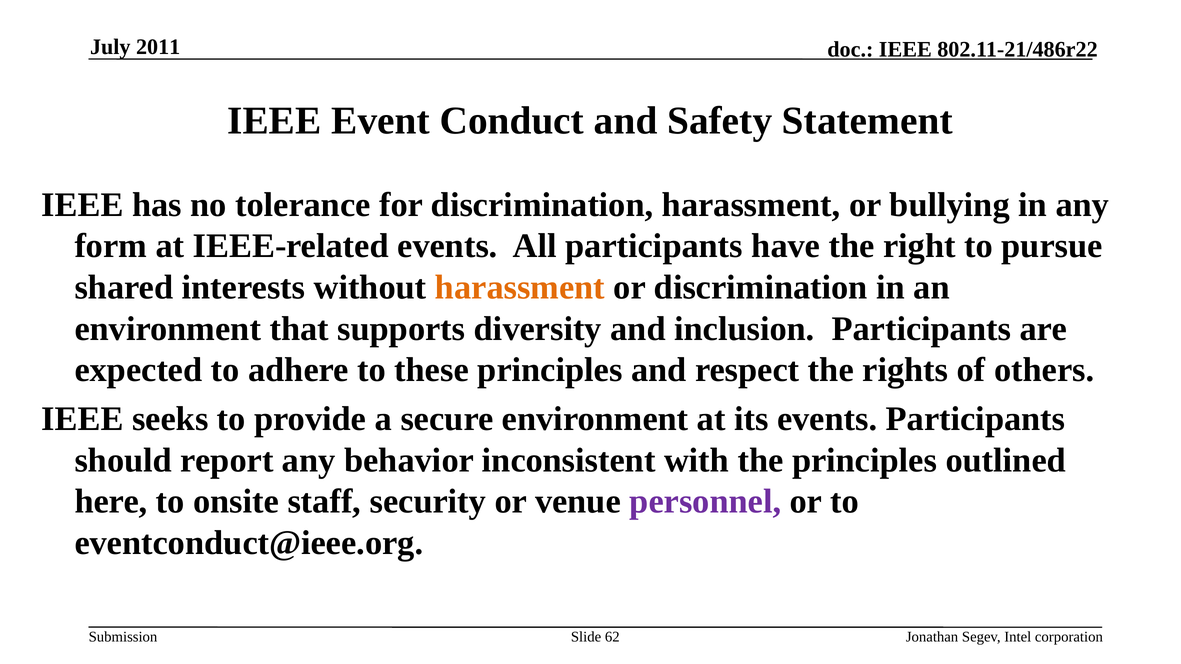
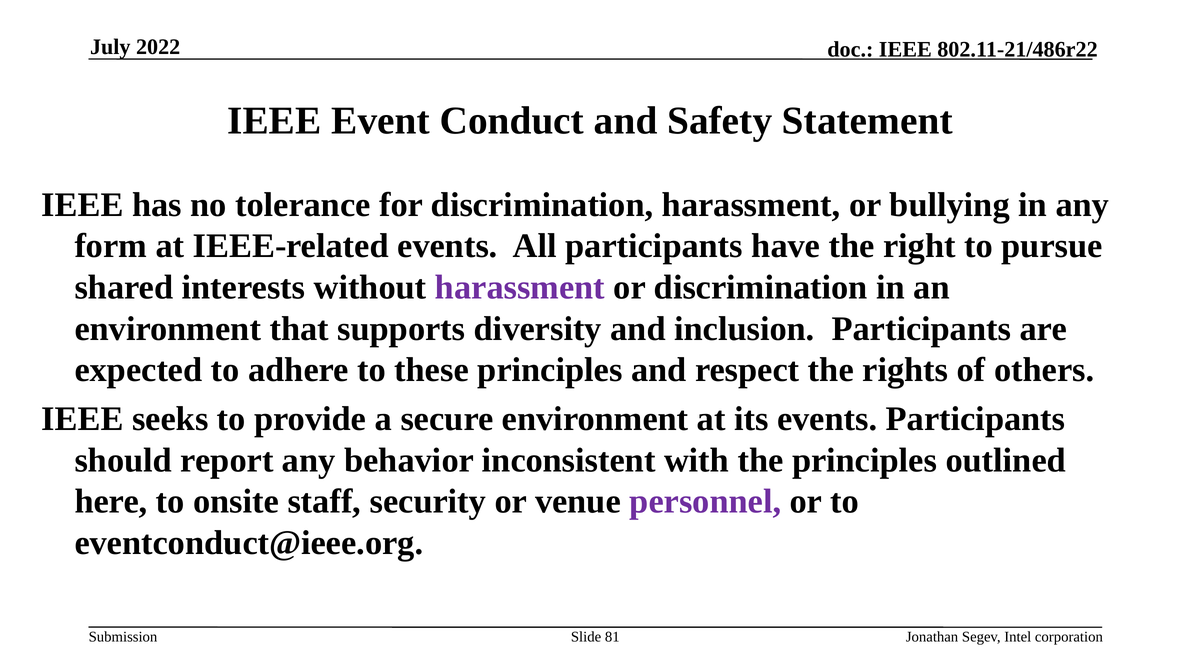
2011: 2011 -> 2022
harassment at (520, 288) colour: orange -> purple
62: 62 -> 81
